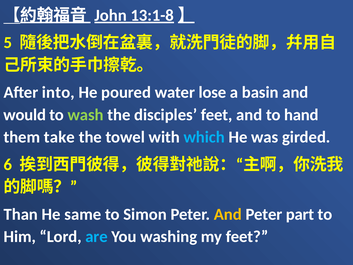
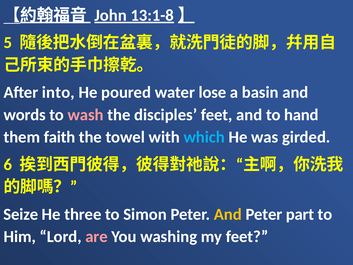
would: would -> words
wash colour: light green -> pink
take: take -> faith
Than: Than -> Seize
same: same -> three
are colour: light blue -> pink
